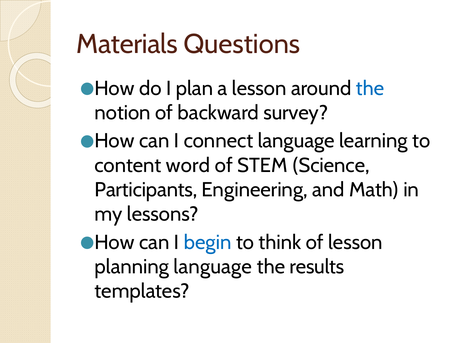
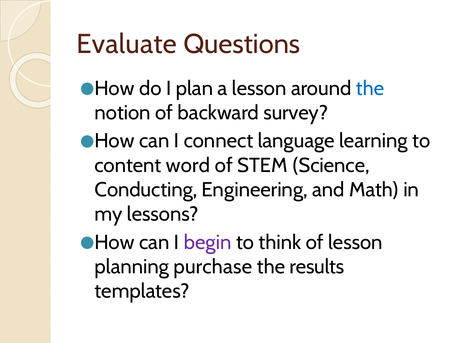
Materials: Materials -> Evaluate
Participants: Participants -> Conducting
begin colour: blue -> purple
planning language: language -> purchase
